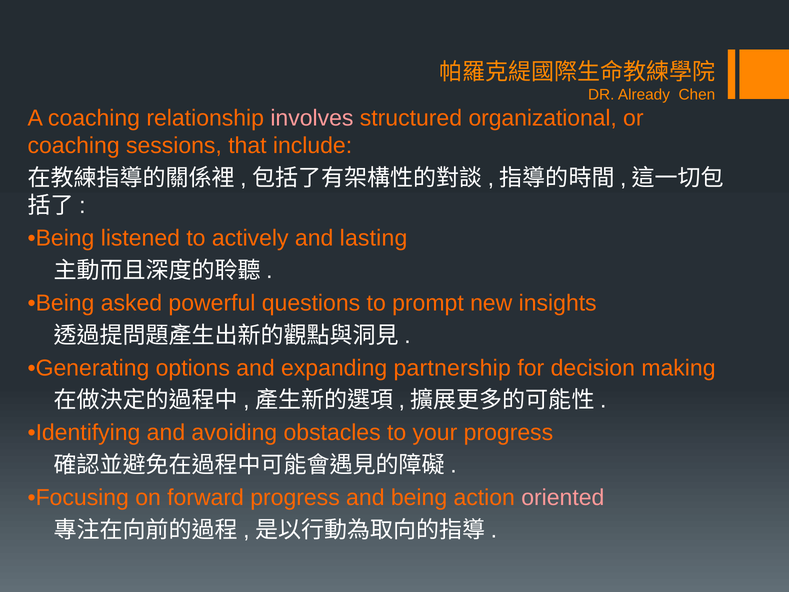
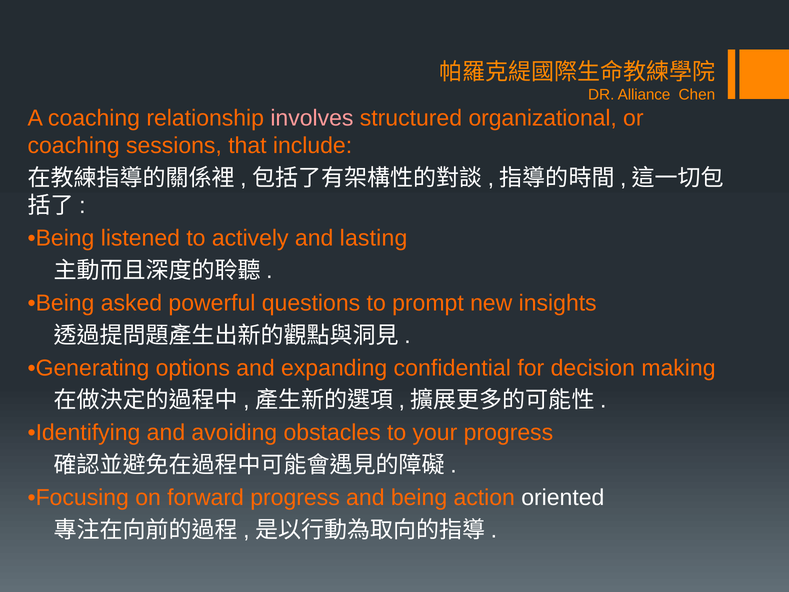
Already: Already -> Alliance
partnership: partnership -> confidential
oriented colour: pink -> white
